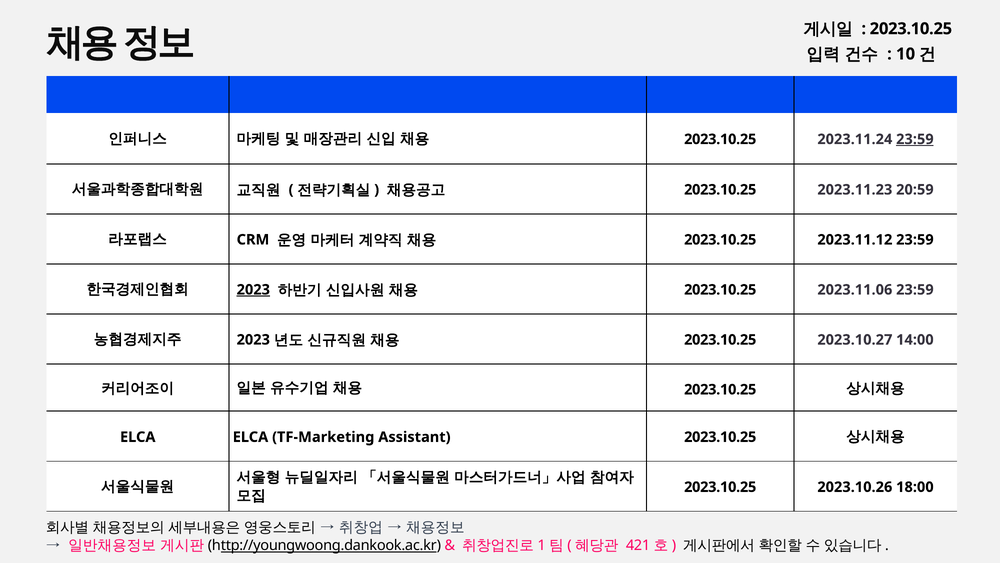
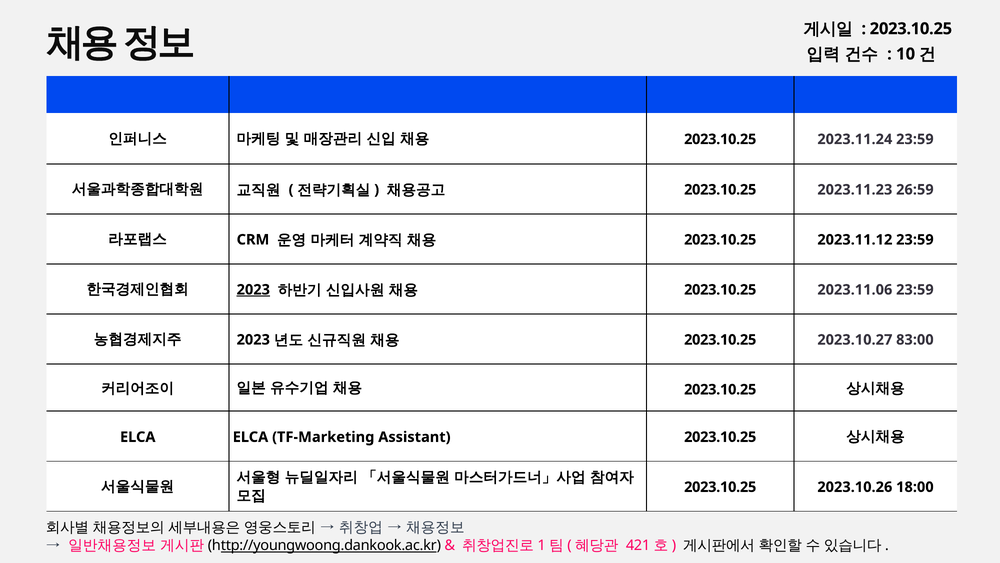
23:59 at (915, 139) underline: present -> none
20:59: 20:59 -> 26:59
14:00: 14:00 -> 83:00
